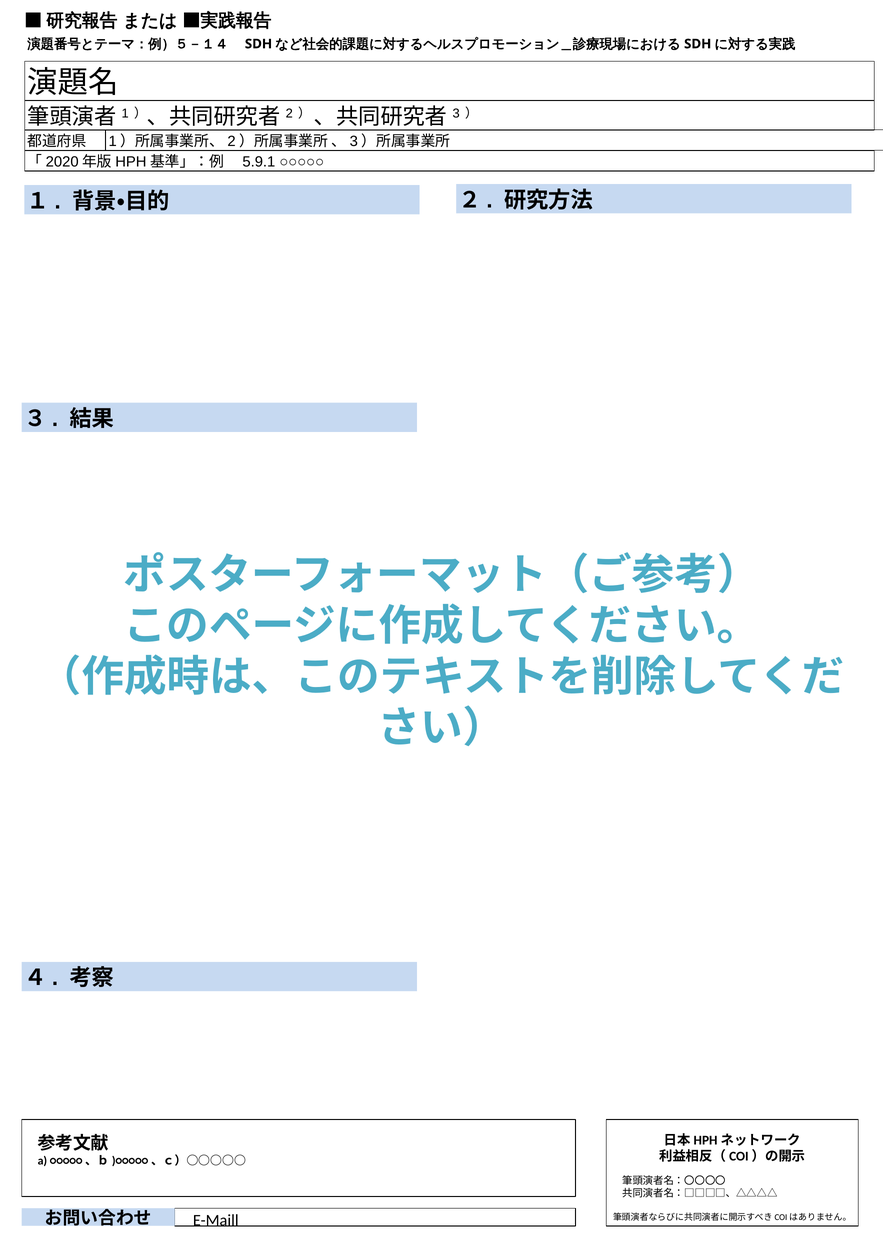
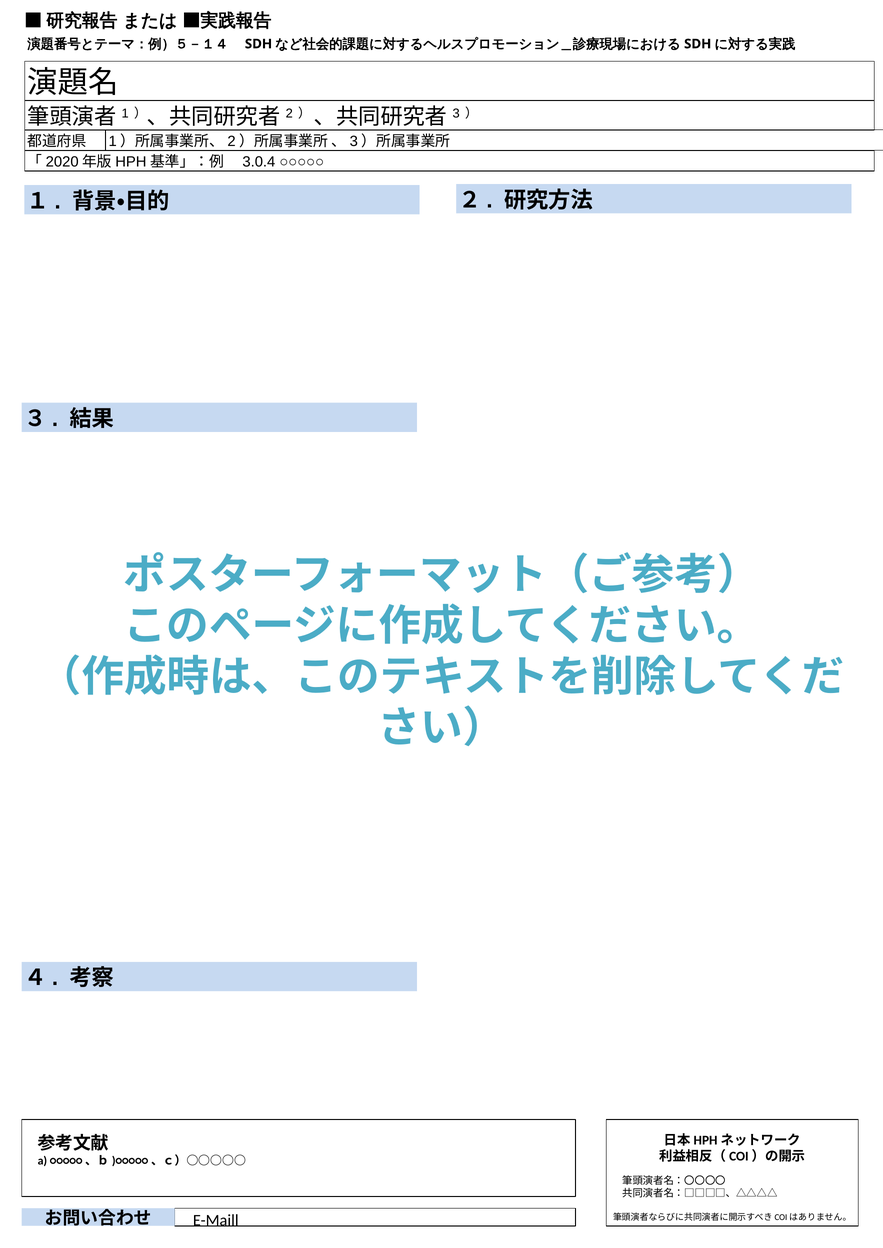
5.9.1: 5.9.1 -> 3.0.4
